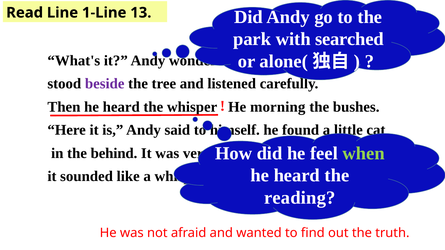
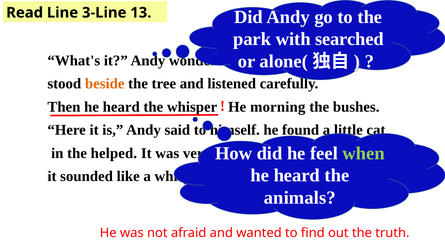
1-Line: 1-Line -> 3-Line
beside colour: purple -> orange
behind: behind -> helped
reading: reading -> animals
